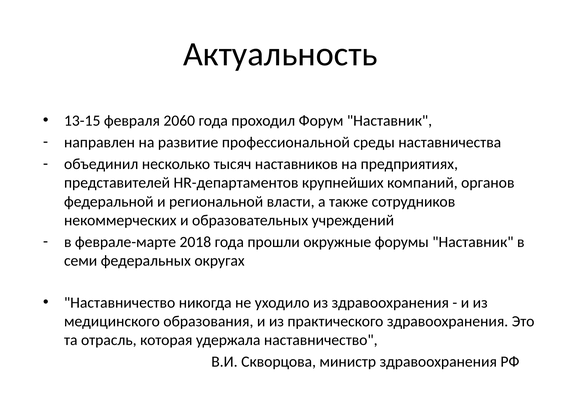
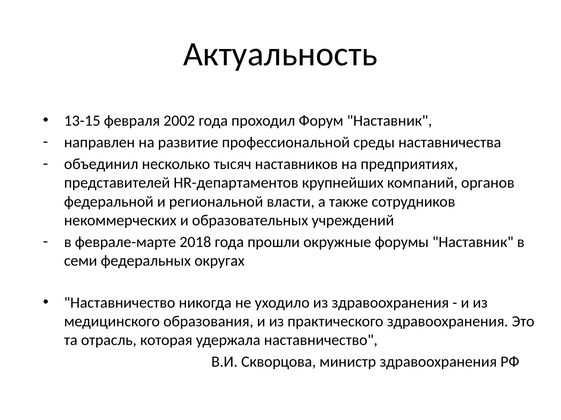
2060: 2060 -> 2002
